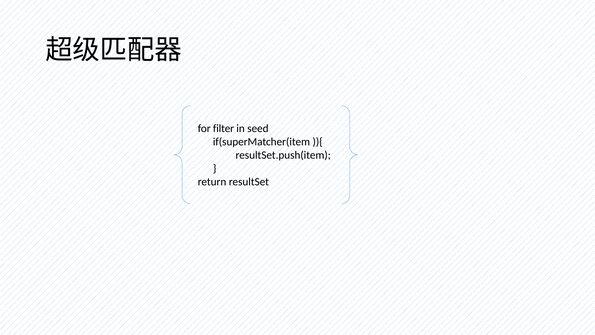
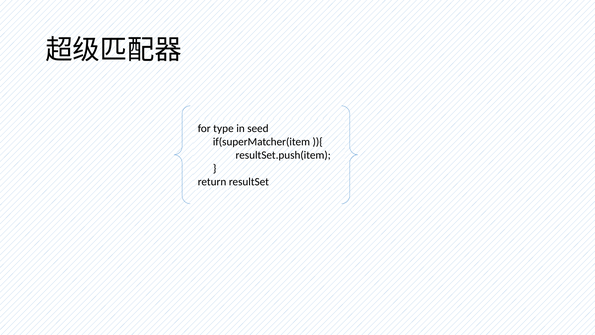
filter: filter -> type
